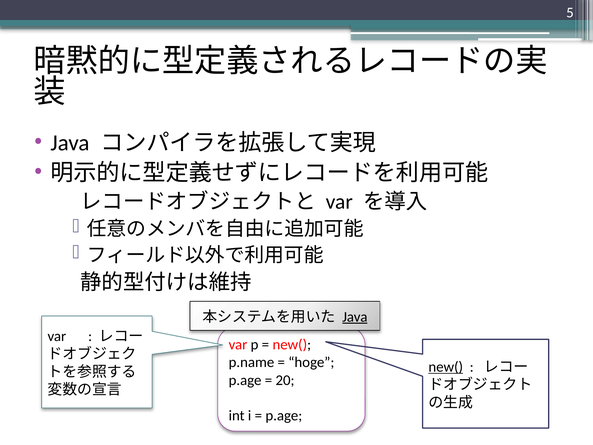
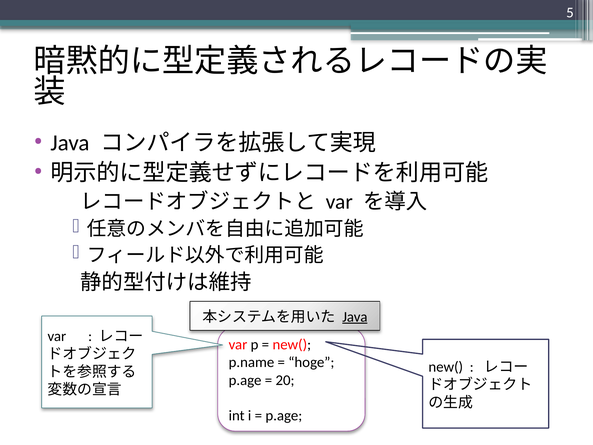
new( at (446, 367) underline: present -> none
